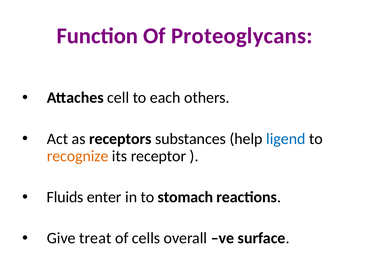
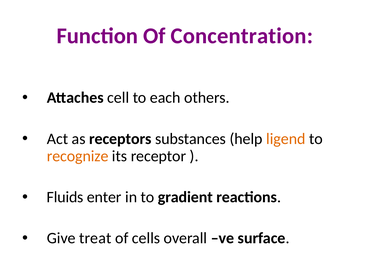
Proteoglycans: Proteoglycans -> Concentration
ligend colour: blue -> orange
stomach: stomach -> gradient
